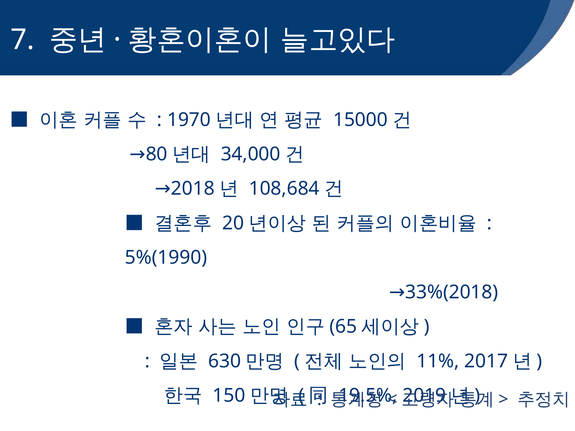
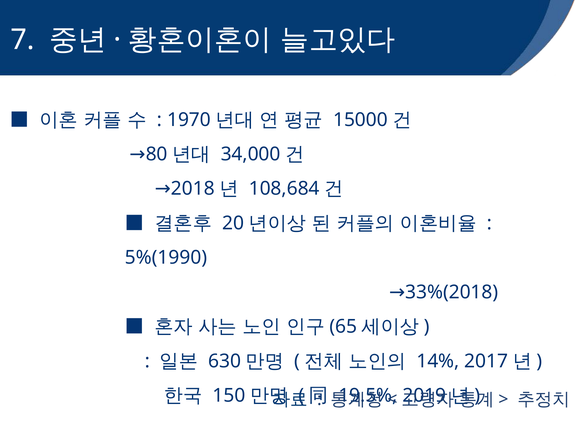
11%: 11% -> 14%
